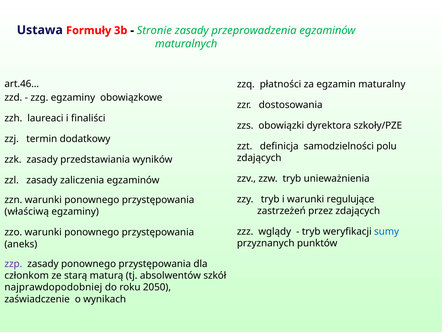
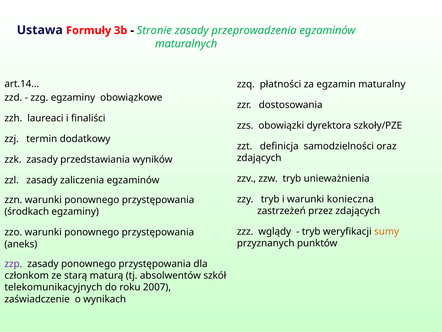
art.46…: art.46… -> art.14…
polu: polu -> oraz
regulujące: regulujące -> konieczna
właściwą: właściwą -> środkach
sumy colour: blue -> orange
najprawdopodobniej: najprawdopodobniej -> telekomunikacyjnych
2050: 2050 -> 2007
